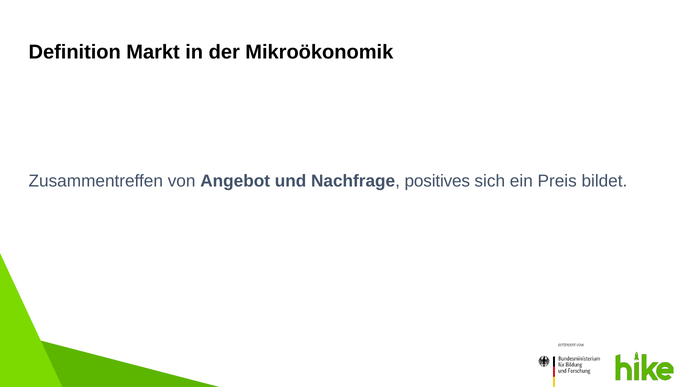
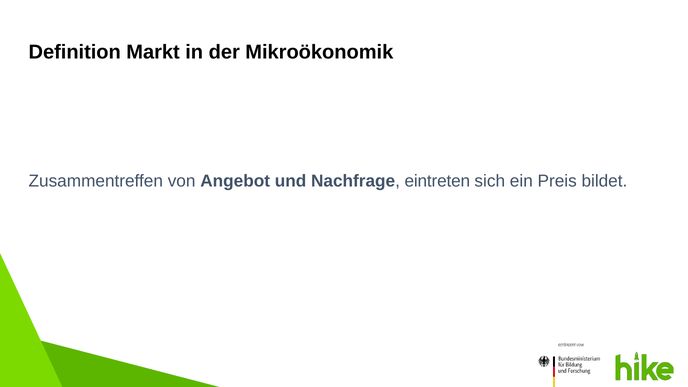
positives: positives -> eintreten
